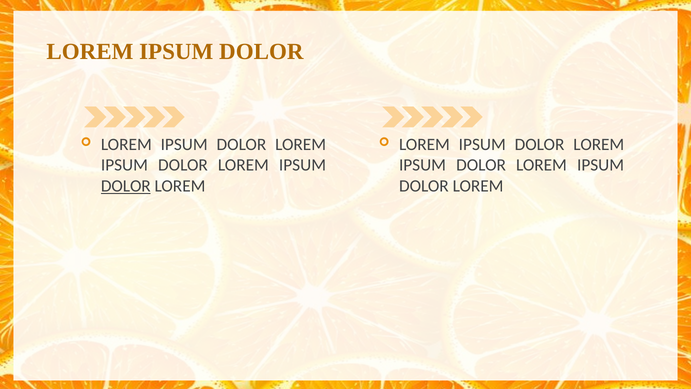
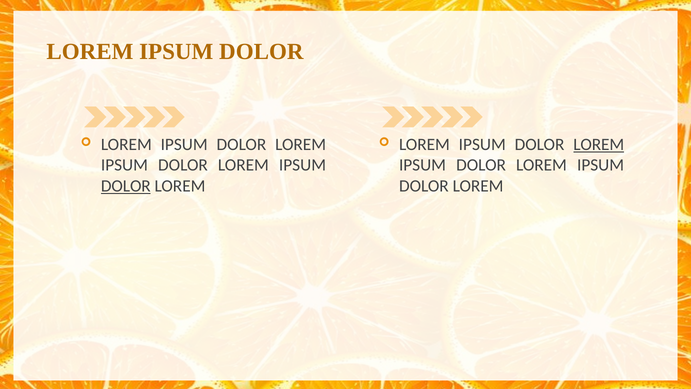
LOREM at (599, 144) underline: none -> present
